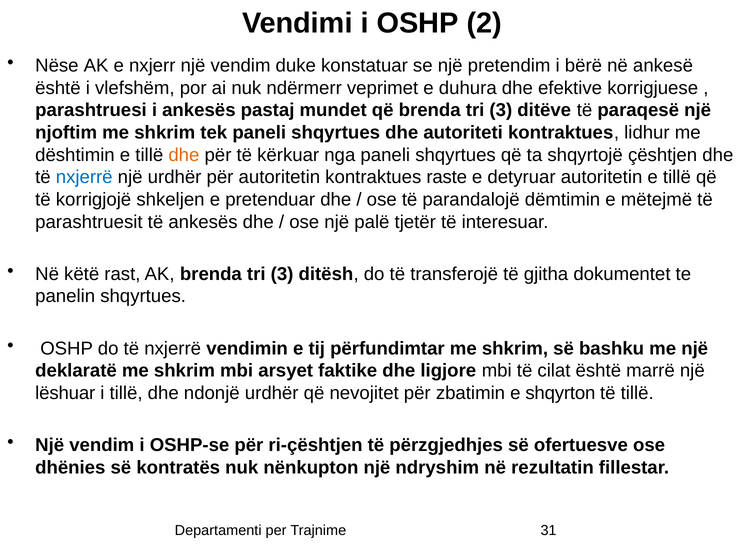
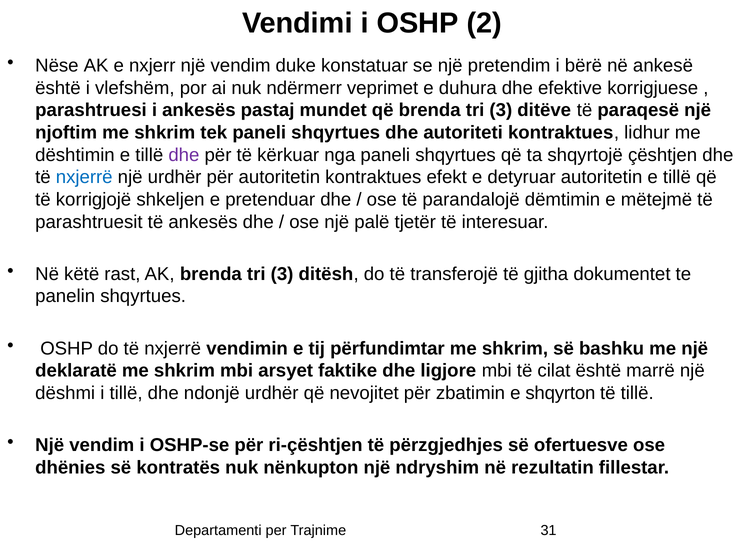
dhe at (184, 155) colour: orange -> purple
raste: raste -> efekt
lëshuar: lëshuar -> dëshmi
